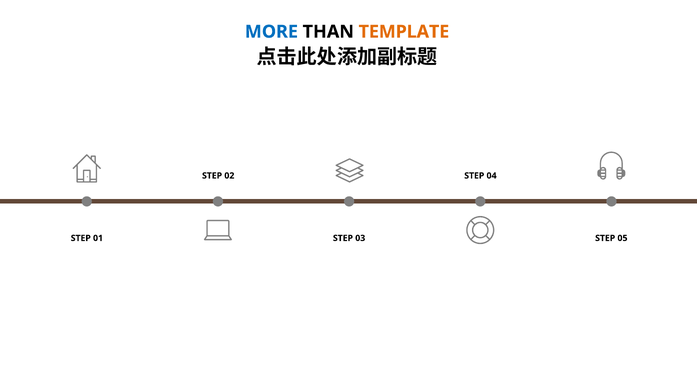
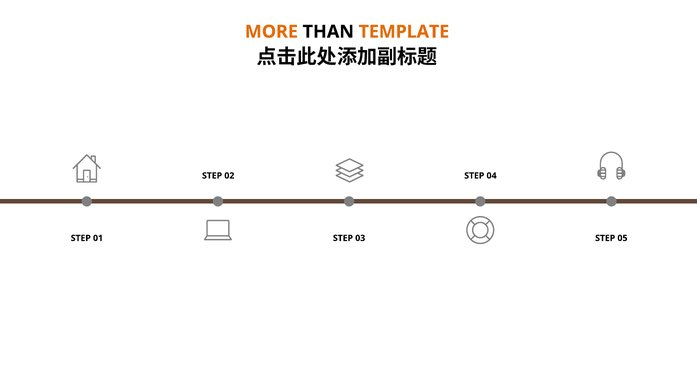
MORE colour: blue -> orange
